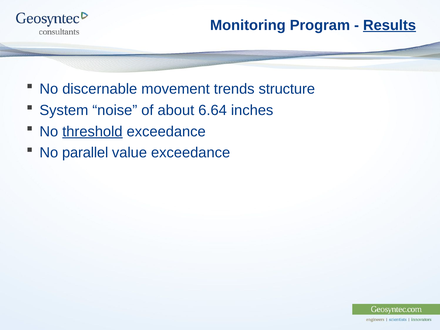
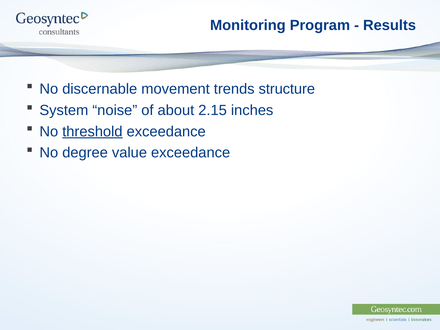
Results underline: present -> none
6.64: 6.64 -> 2.15
parallel: parallel -> degree
